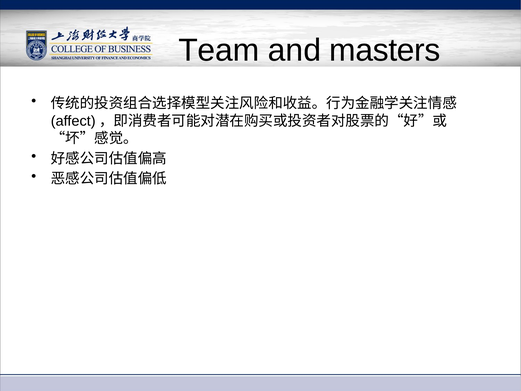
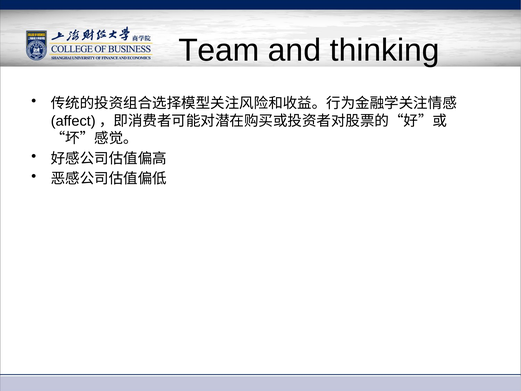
masters: masters -> thinking
